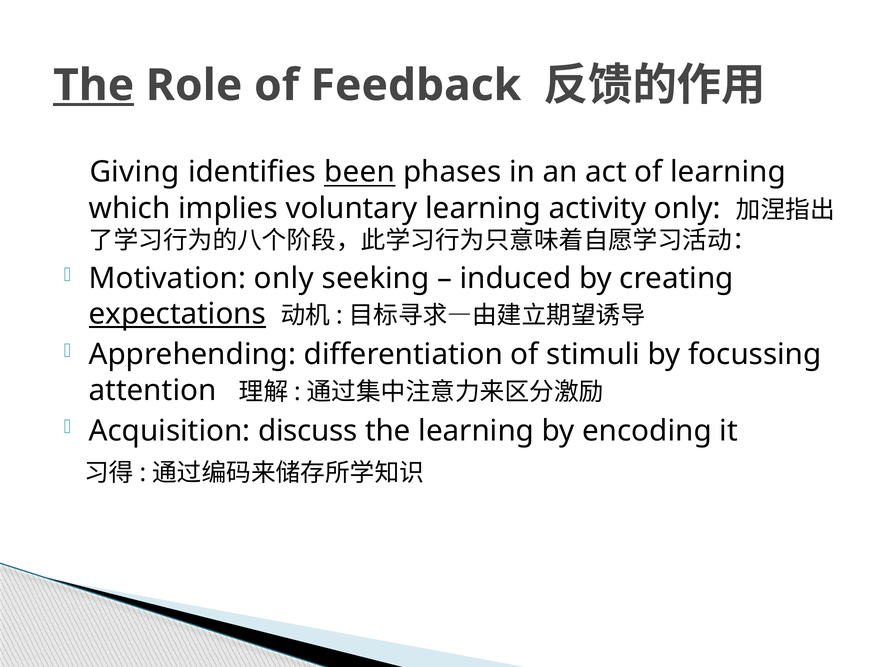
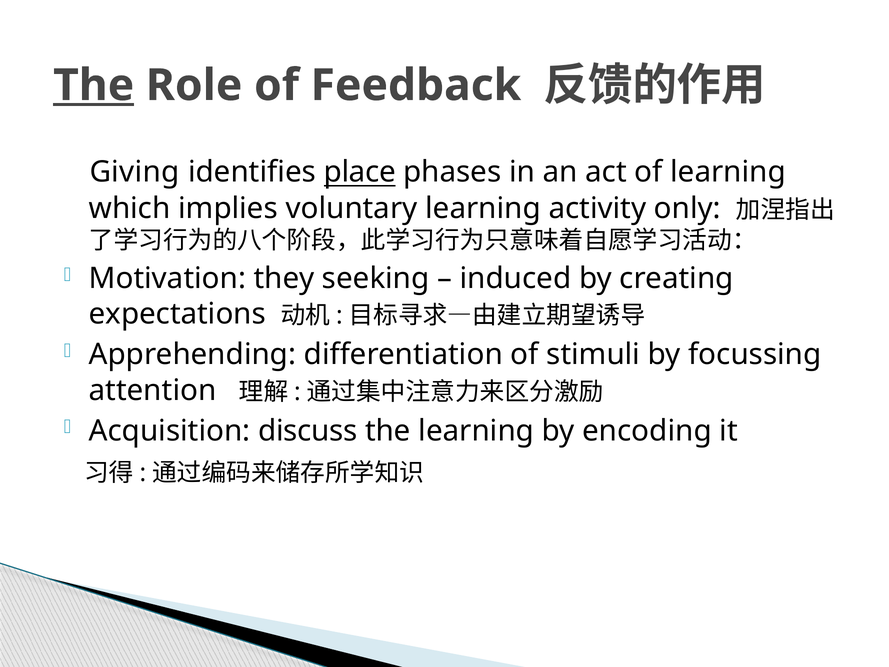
been: been -> place
Motivation only: only -> they
expectations underline: present -> none
